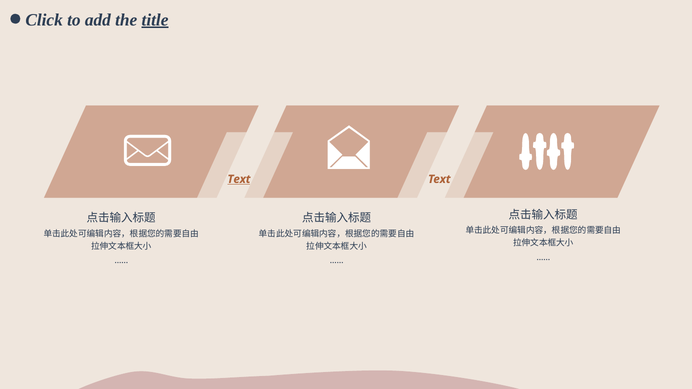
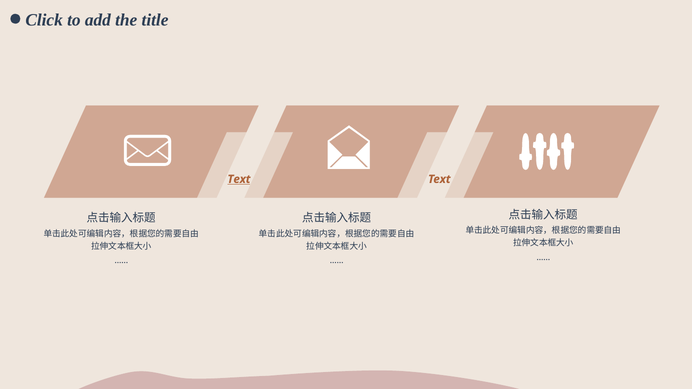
title underline: present -> none
